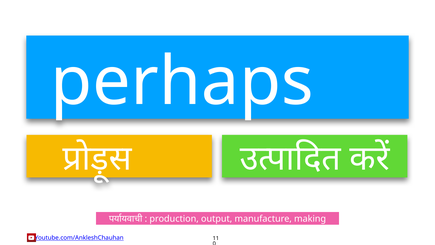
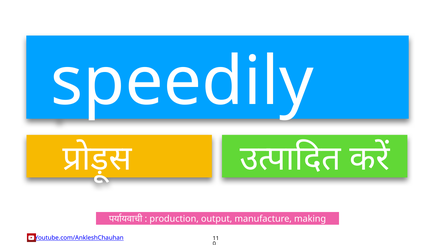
perhaps: perhaps -> speedily
